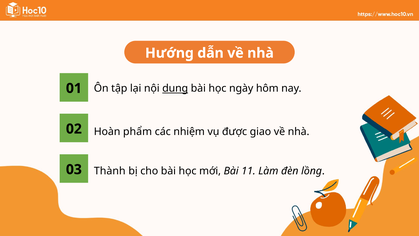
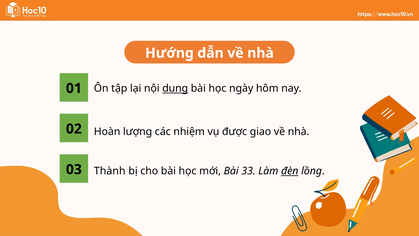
phẩm: phẩm -> lượng
11: 11 -> 33
đèn underline: none -> present
